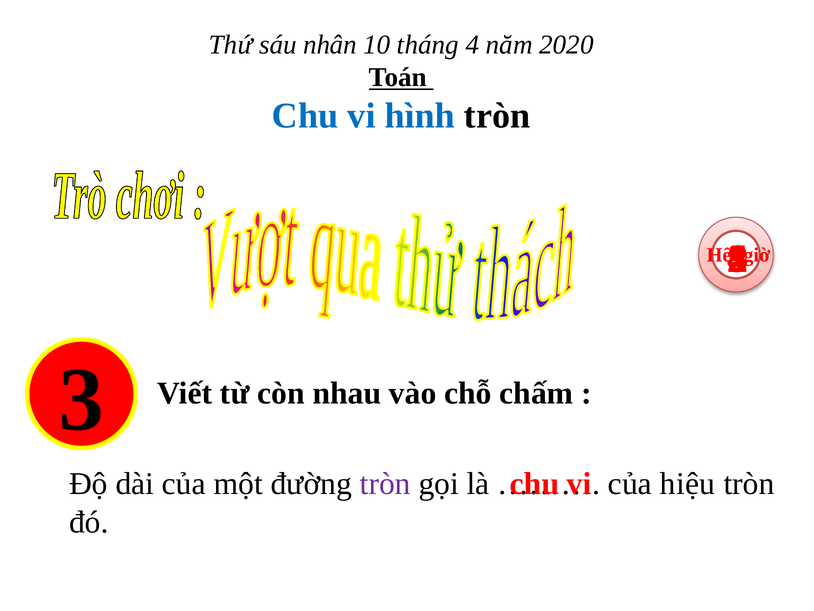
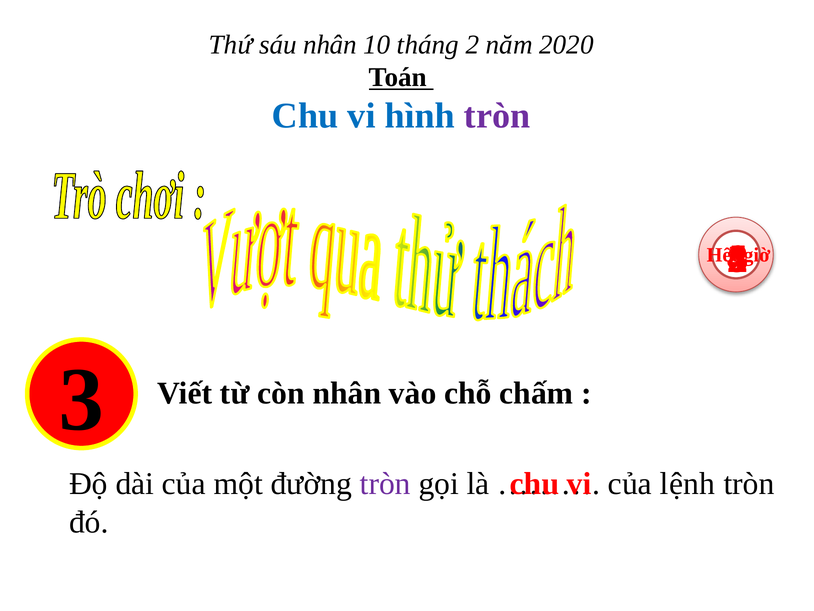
4: 4 -> 2
tròn at (497, 116) colour: black -> purple
còn nhau: nhau -> nhân
hiệu: hiệu -> lệnh
